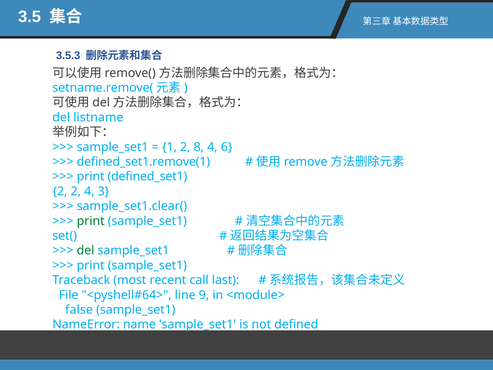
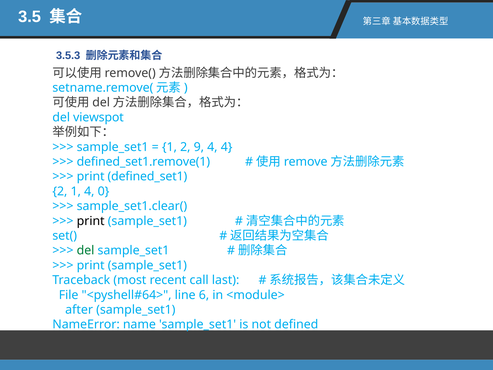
listname: listname -> viewspot
8: 8 -> 9
4 6: 6 -> 4
2 2: 2 -> 1
3: 3 -> 0
print at (91, 221) colour: green -> black
9: 9 -> 6
false: false -> after
